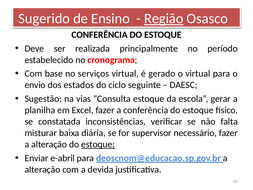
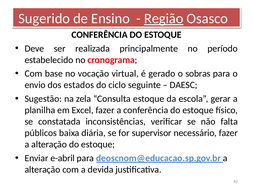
serviços: serviços -> vocação
o virtual: virtual -> sobras
vias: vias -> zela
misturar: misturar -> públicos
estoque at (98, 144) underline: present -> none
